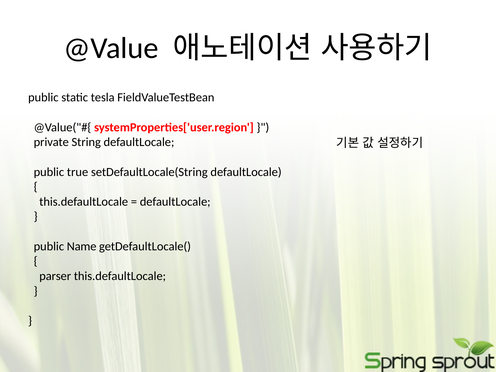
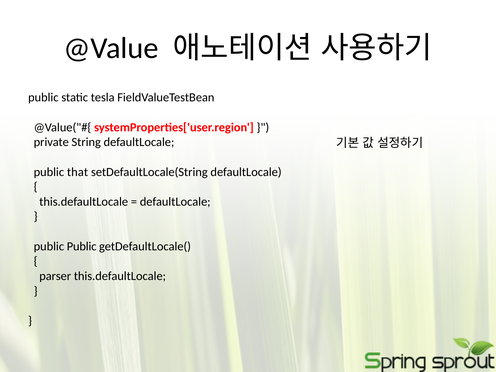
true: true -> that
public Name: Name -> Public
